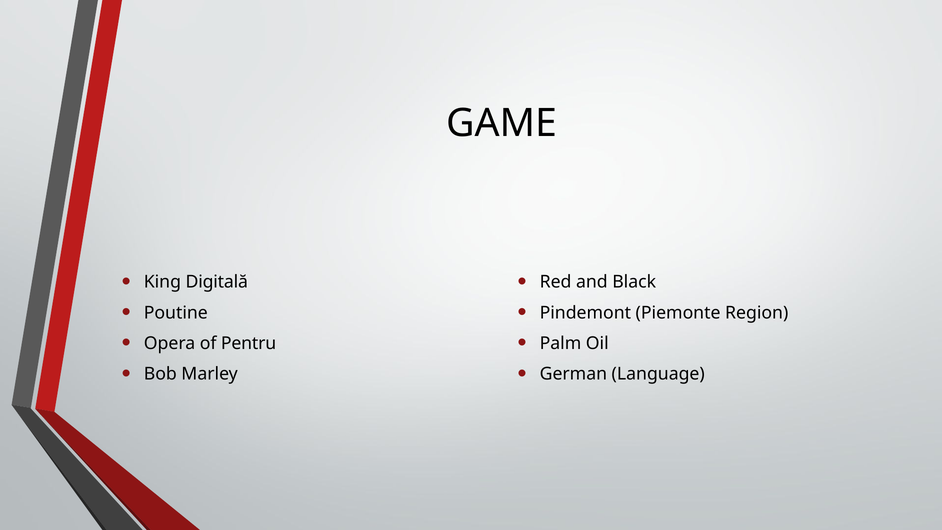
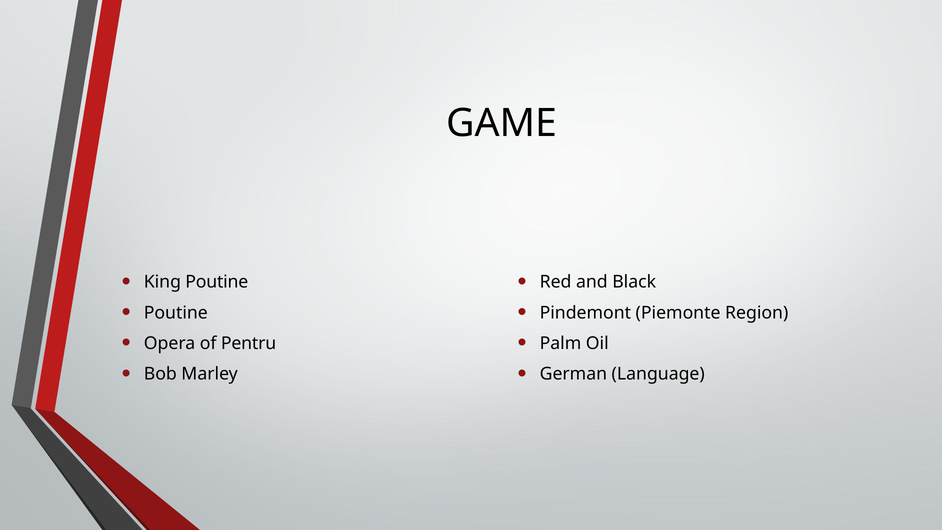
King Digitală: Digitală -> Poutine
